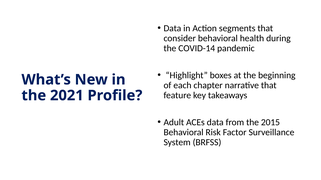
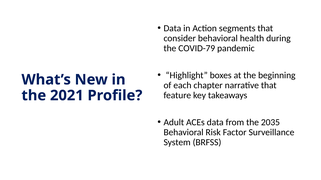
COVID-14: COVID-14 -> COVID-79
2015: 2015 -> 2035
